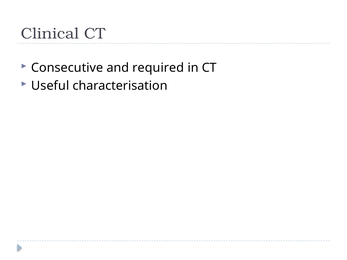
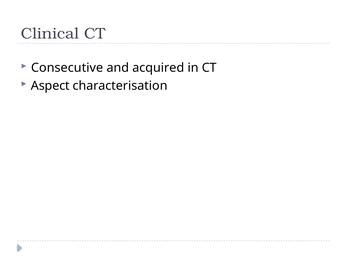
required: required -> acquired
Useful: Useful -> Aspect
